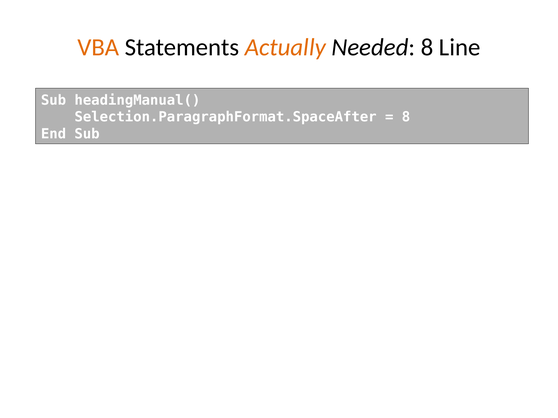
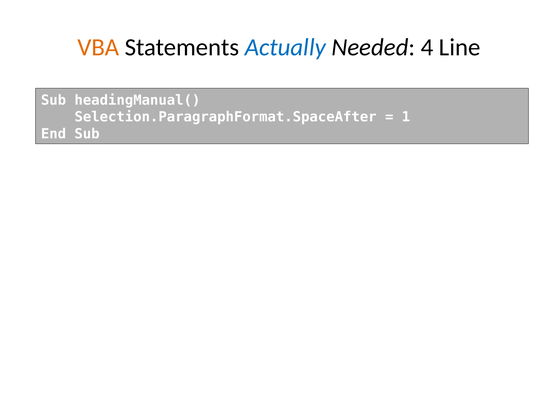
Actually colour: orange -> blue
Needed 8: 8 -> 4
8 at (406, 117): 8 -> 1
